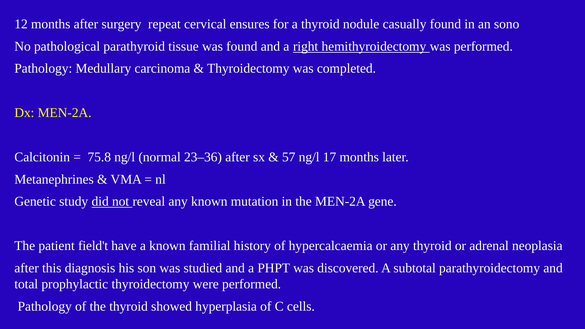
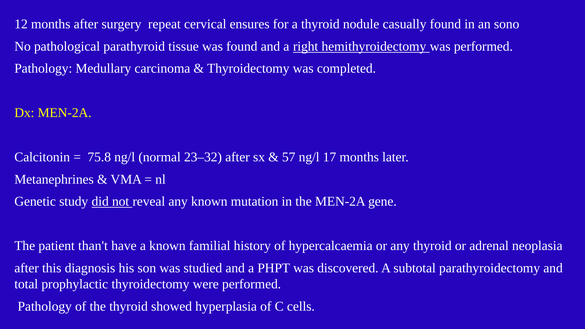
23–36: 23–36 -> 23–32
field't: field't -> than't
